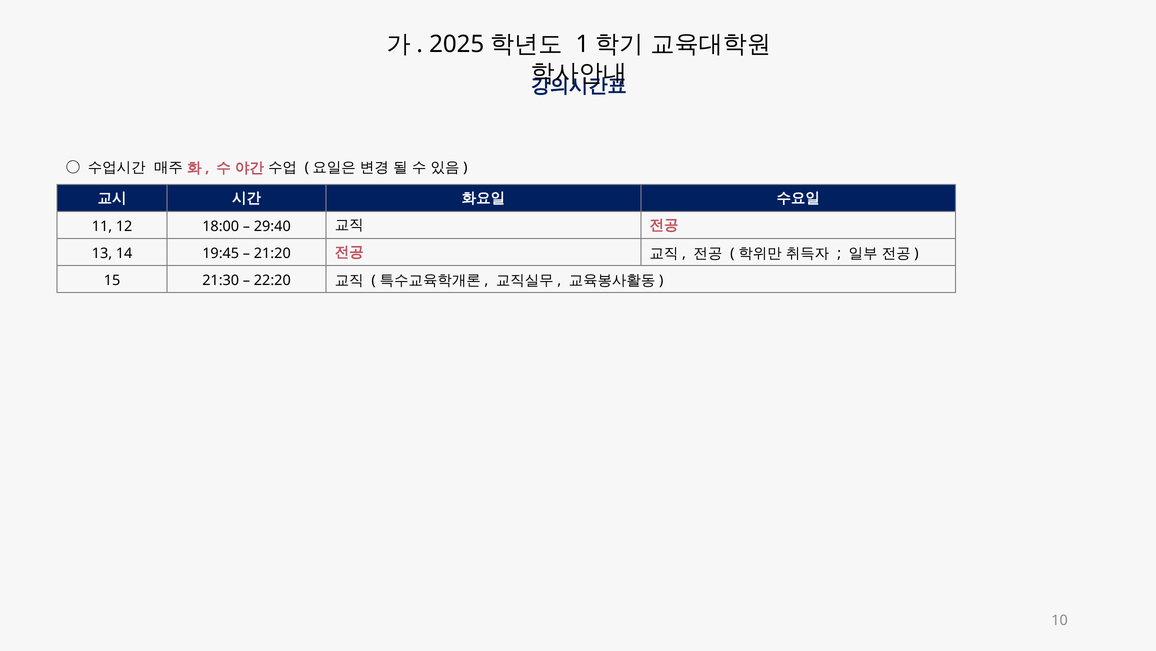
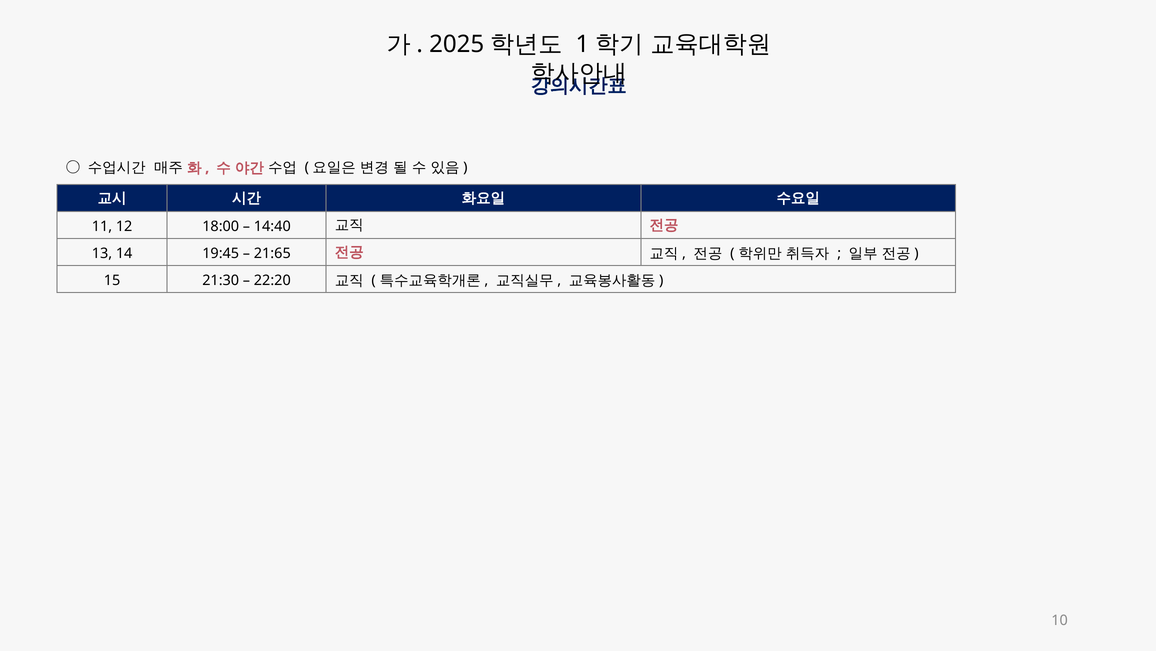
29:40: 29:40 -> 14:40
21:20: 21:20 -> 21:65
